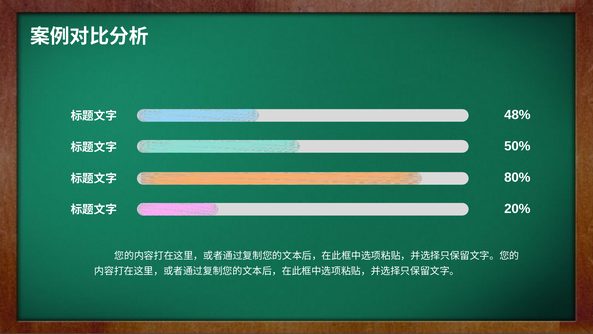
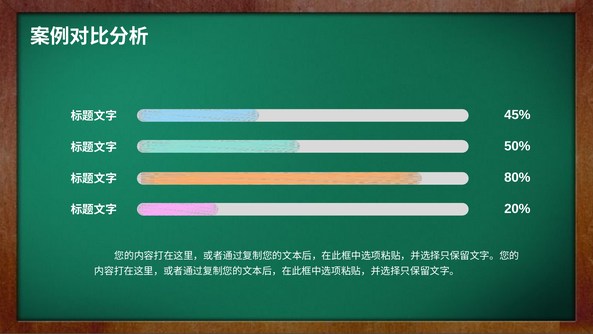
48%: 48% -> 45%
